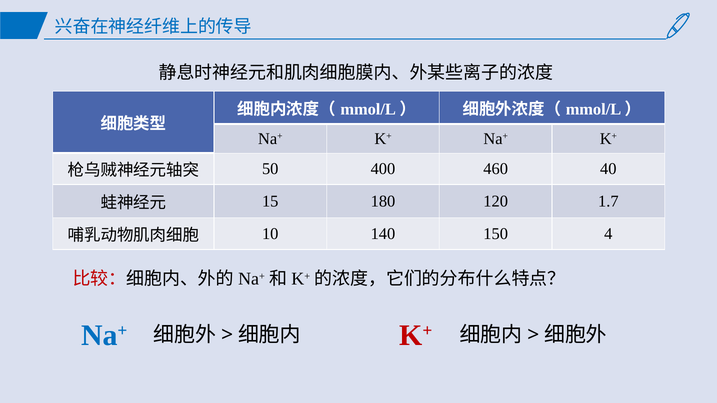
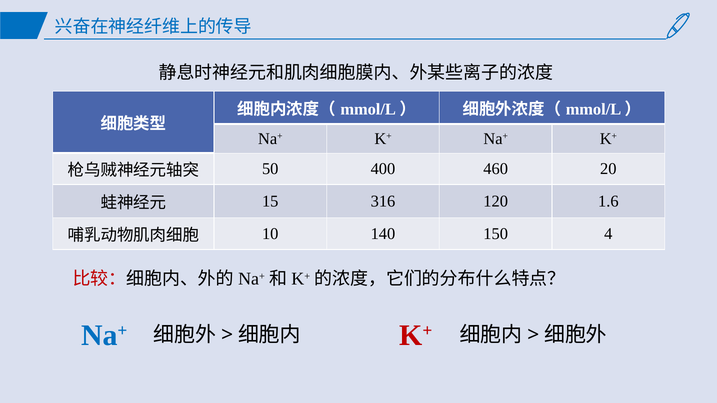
40: 40 -> 20
180: 180 -> 316
1.7: 1.7 -> 1.6
